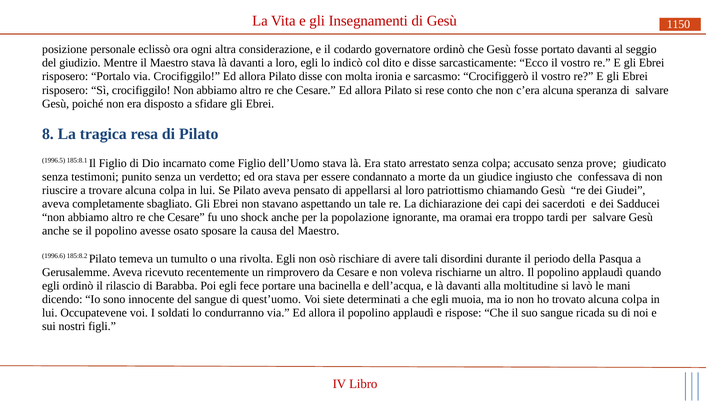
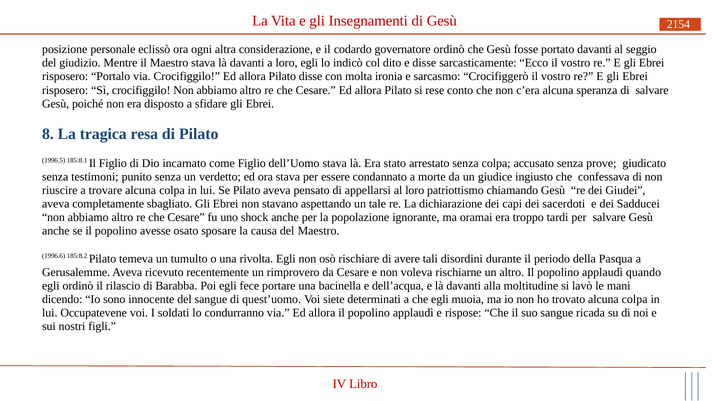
1150: 1150 -> 2154
